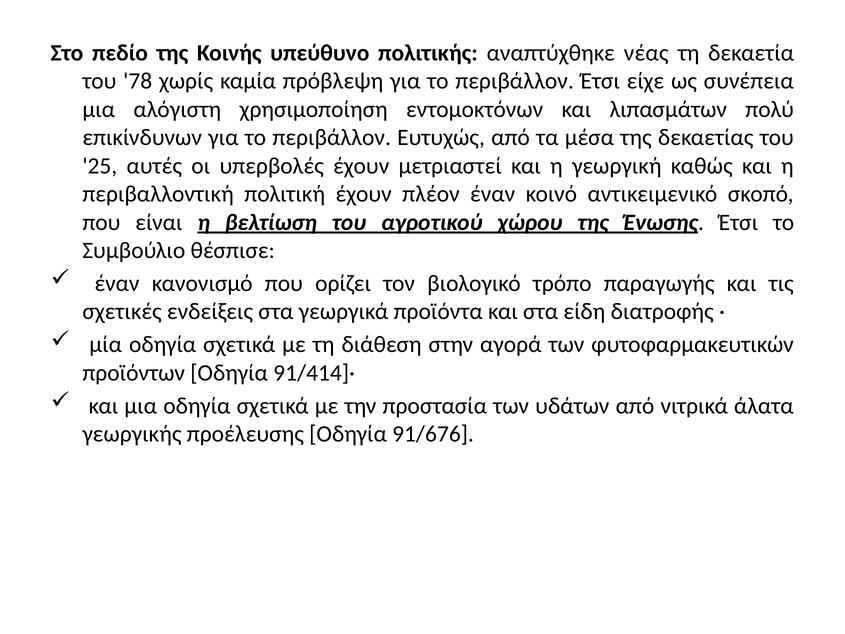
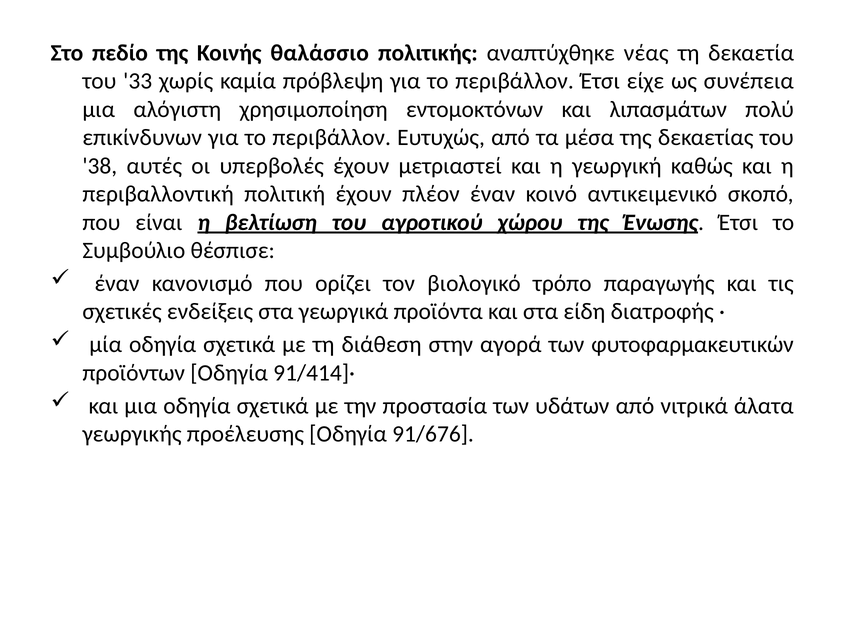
υπεύθυνο: υπεύθυνο -> θαλάσσιο
78: 78 -> 33
25: 25 -> 38
